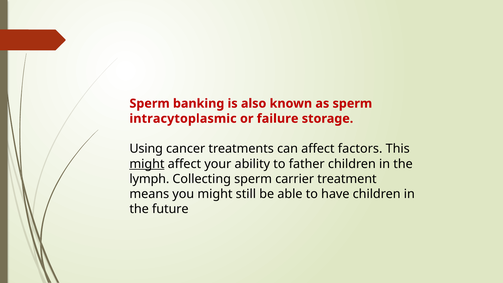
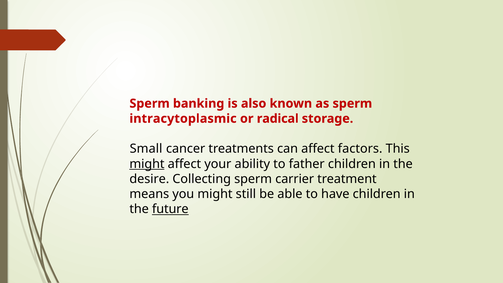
failure: failure -> radical
Using: Using -> Small
lymph: lymph -> desire
future underline: none -> present
